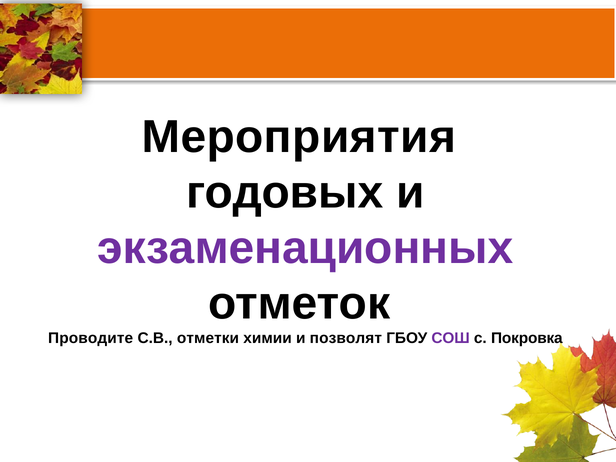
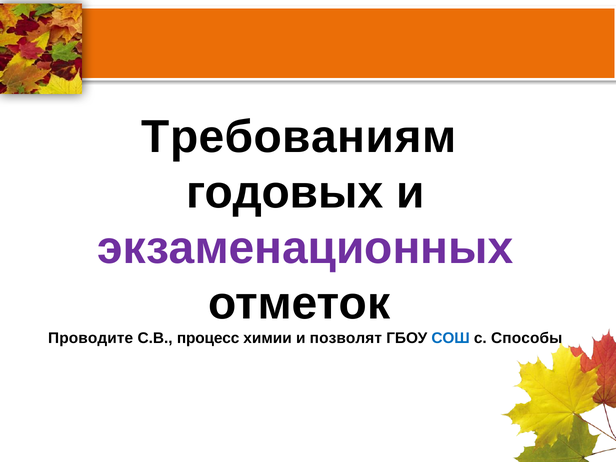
Мероприятия: Мероприятия -> Требованиям
отметки: отметки -> процесс
СОШ colour: purple -> blue
Покровка: Покровка -> Способы
